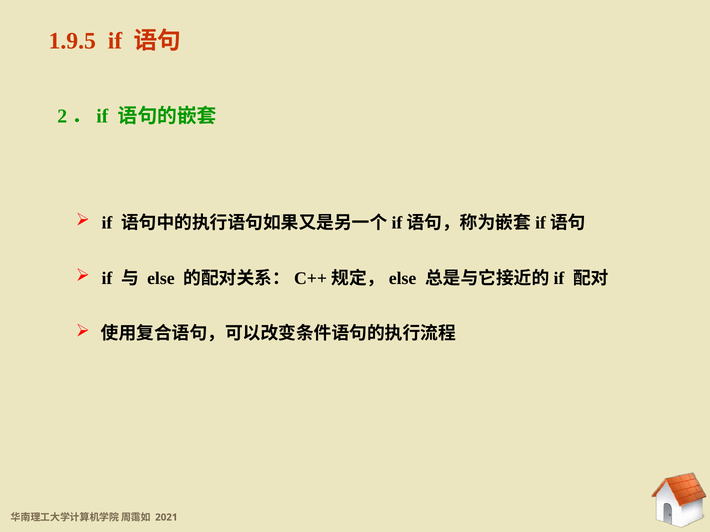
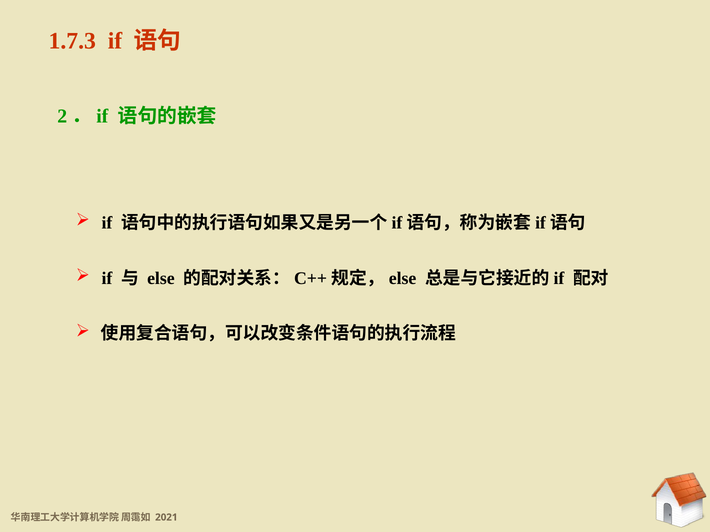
1.9.5: 1.9.5 -> 1.7.3
